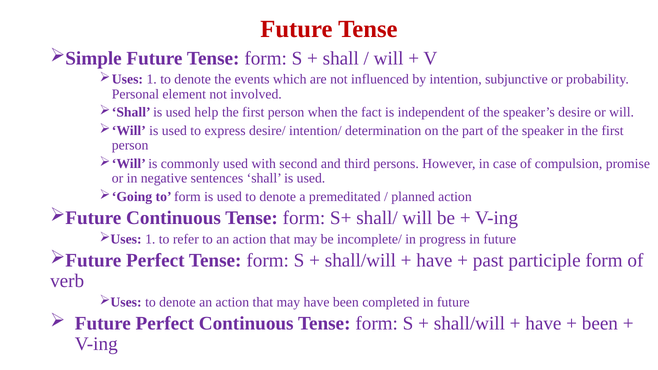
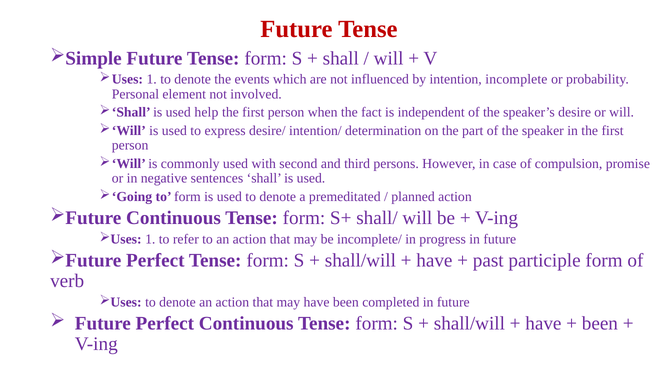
subjunctive: subjunctive -> incomplete
